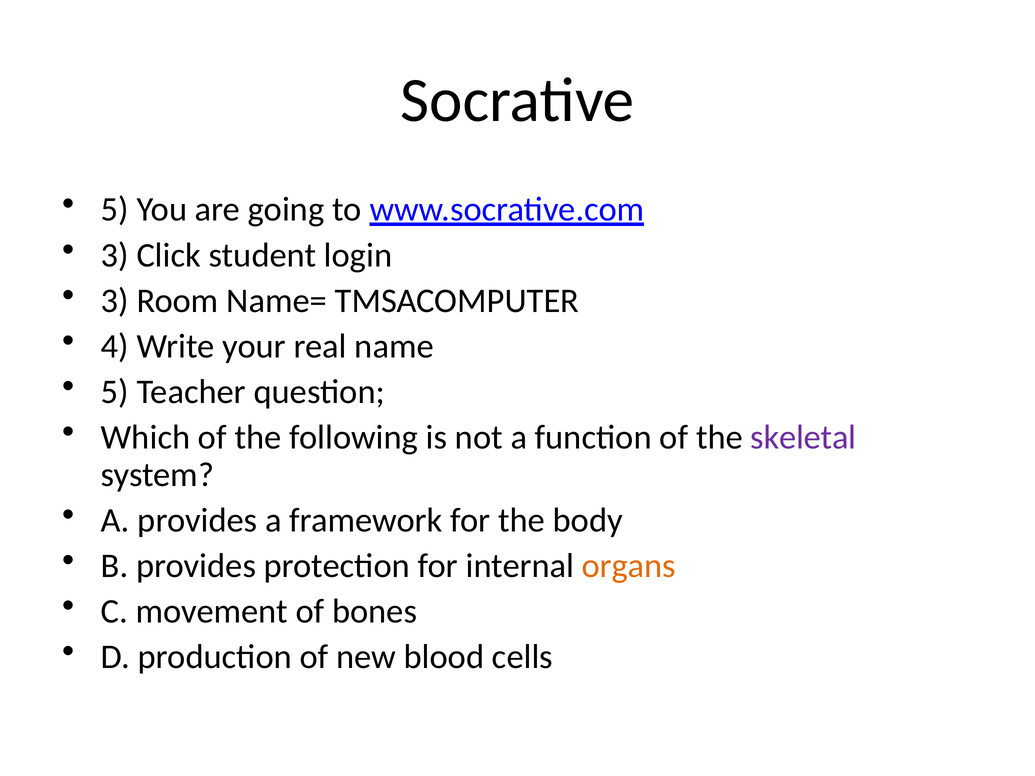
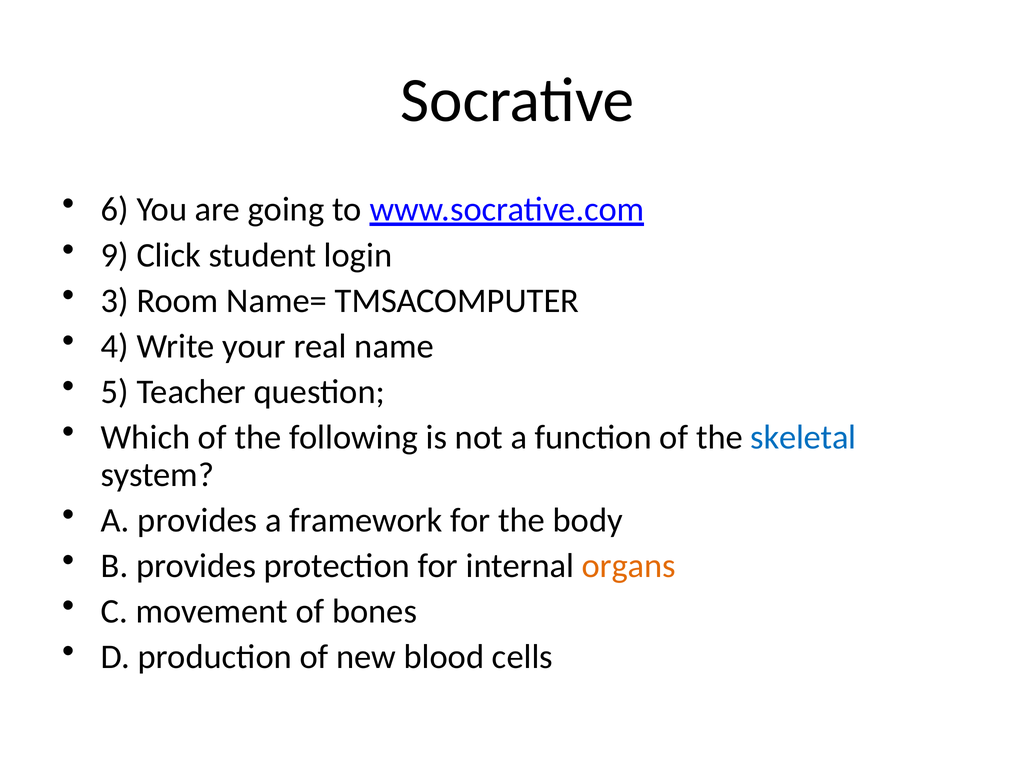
5 at (115, 209): 5 -> 6
3 at (115, 256): 3 -> 9
skeletal colour: purple -> blue
